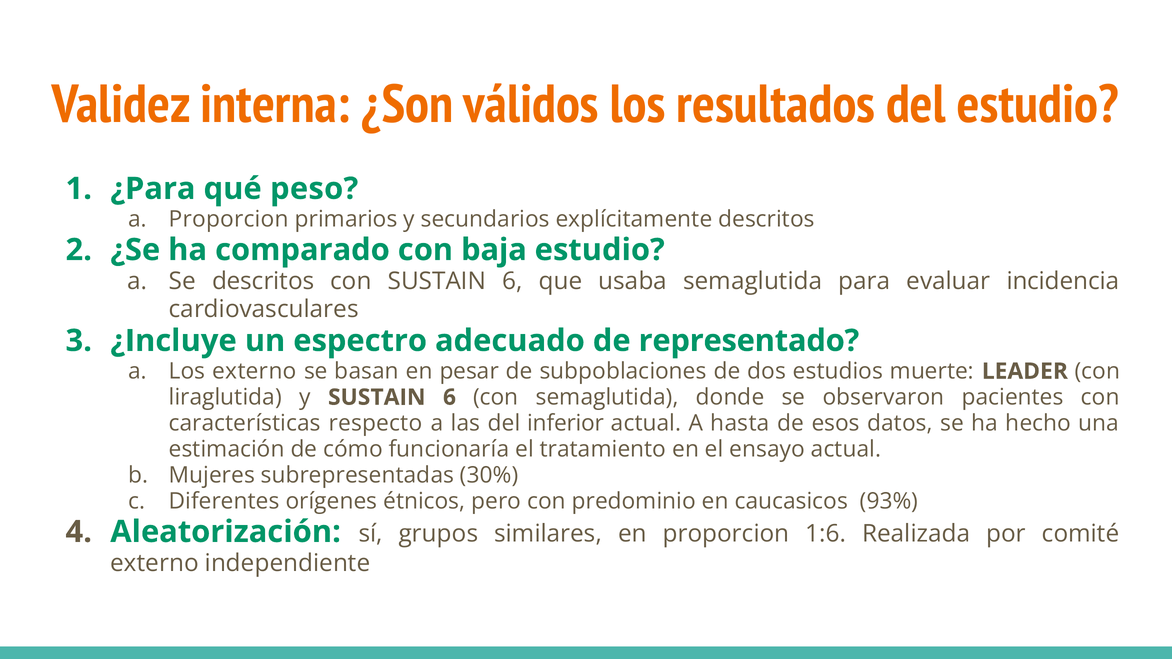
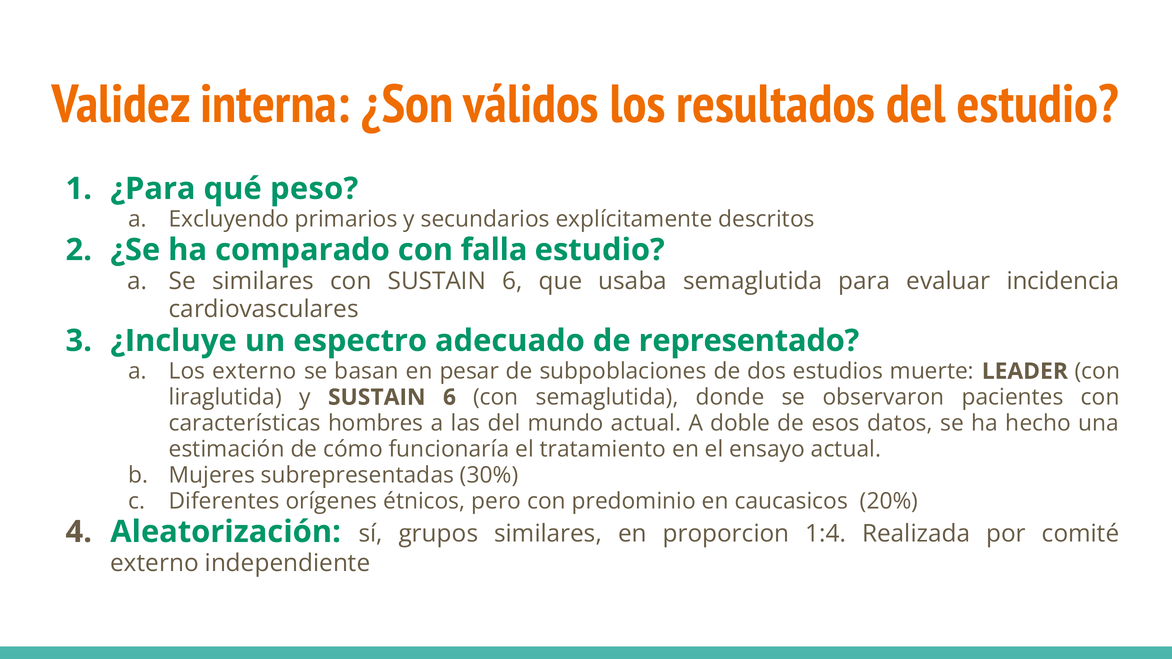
a Proporcion: Proporcion -> Excluyendo
baja: baja -> falla
Se descritos: descritos -> similares
respecto: respecto -> hombres
inferior: inferior -> mundo
hasta: hasta -> doble
93%: 93% -> 20%
1:6: 1:6 -> 1:4
